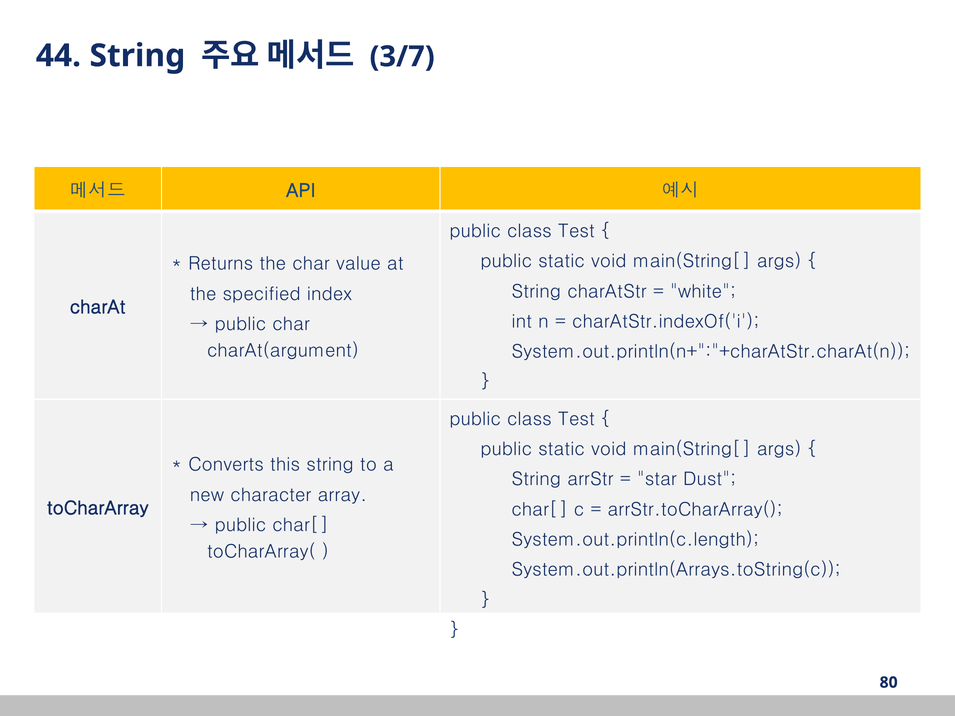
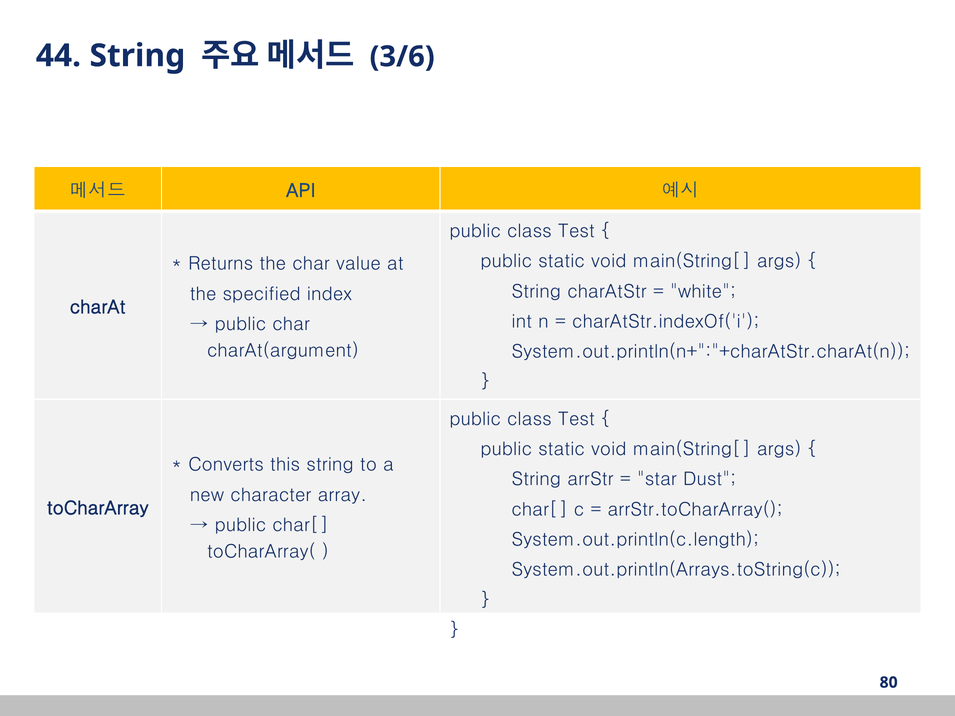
3/7: 3/7 -> 3/6
